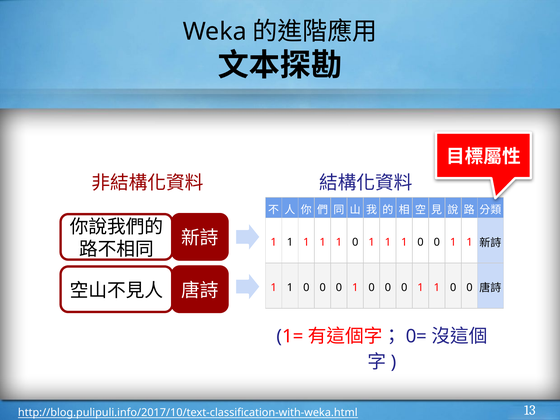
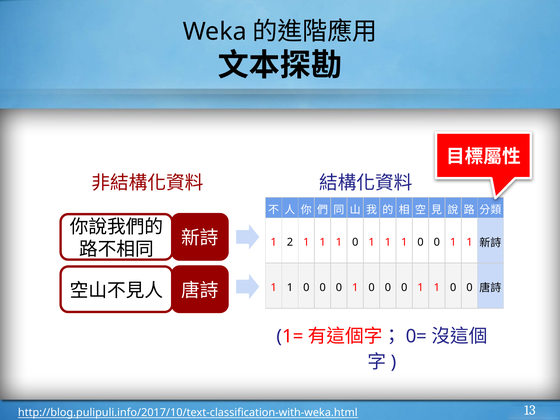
1 at (290, 242): 1 -> 2
